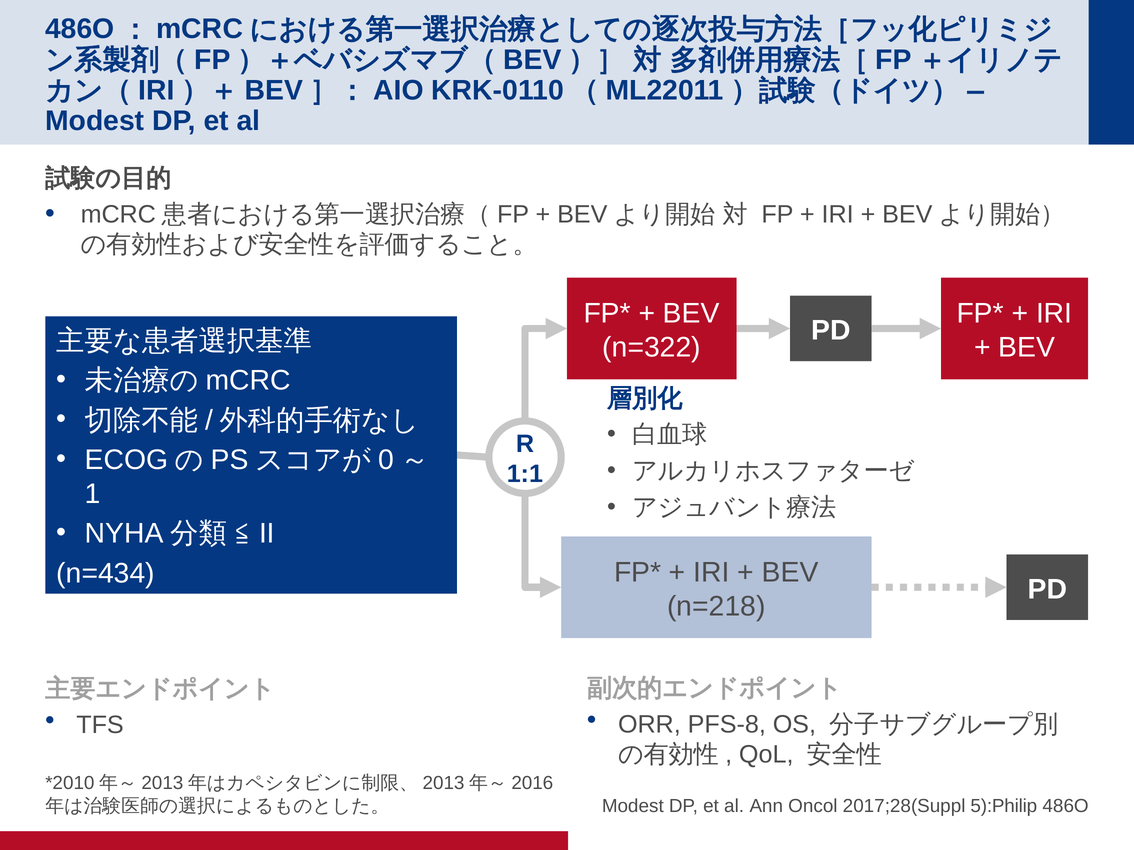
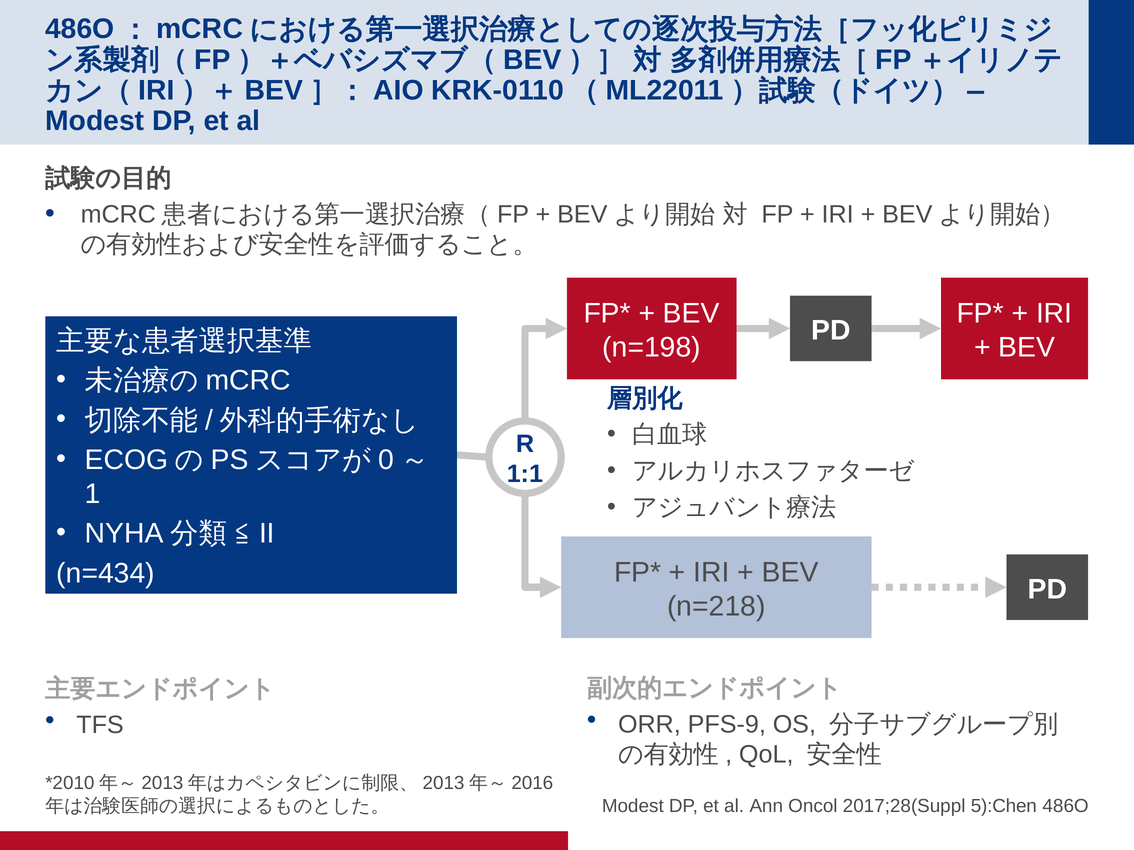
n=322: n=322 -> n=198
PFS-8: PFS-8 -> PFS-9
5):Philip: 5):Philip -> 5):Chen
